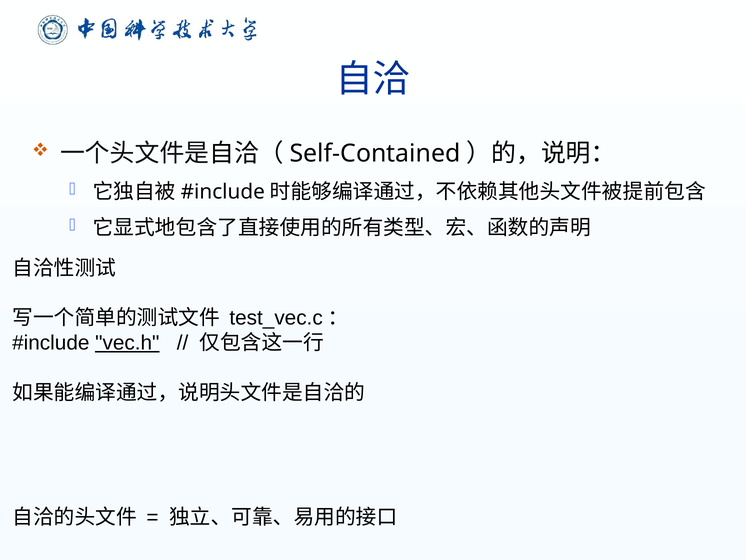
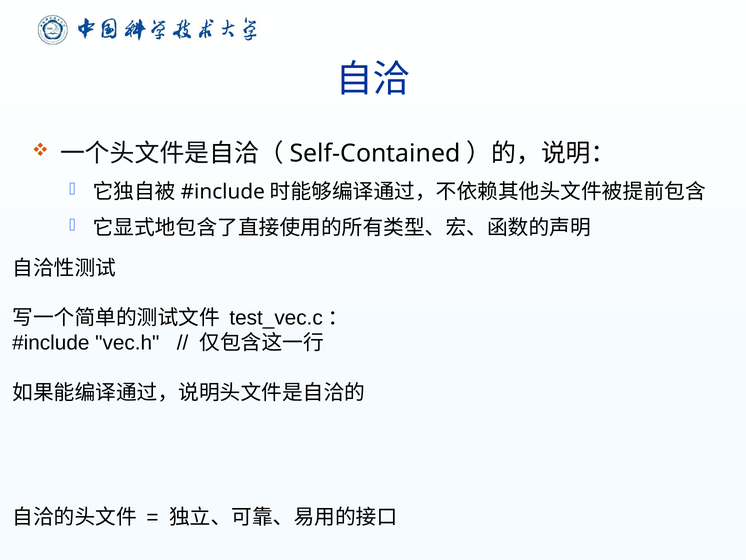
vec.h underline: present -> none
